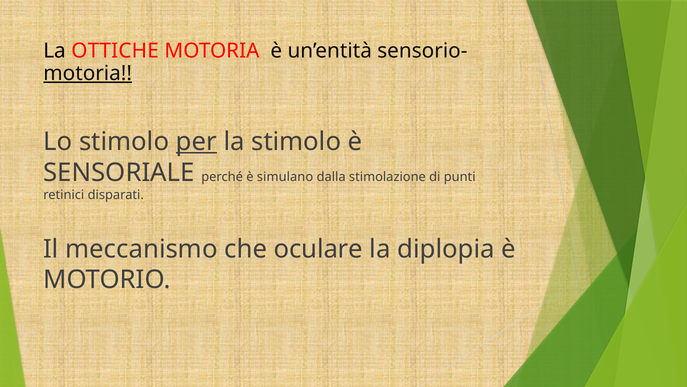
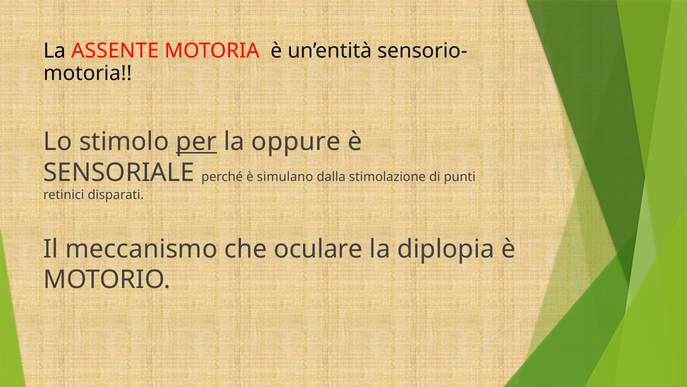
OTTICHE: OTTICHE -> ASSENTE
motoria at (88, 73) underline: present -> none
la stimolo: stimolo -> oppure
